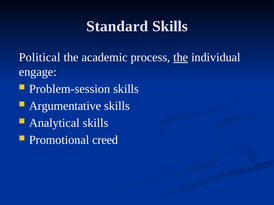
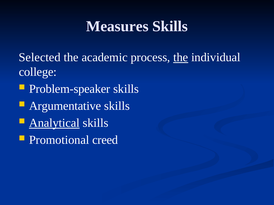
Standard: Standard -> Measures
Political: Political -> Selected
engage: engage -> college
Problem-session: Problem-session -> Problem-speaker
Analytical underline: none -> present
